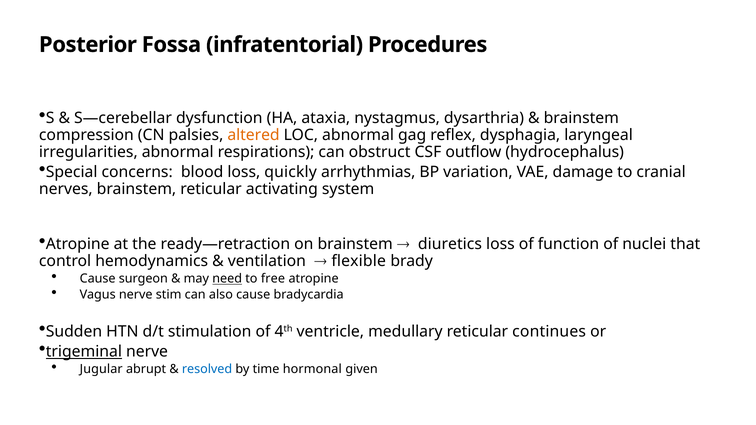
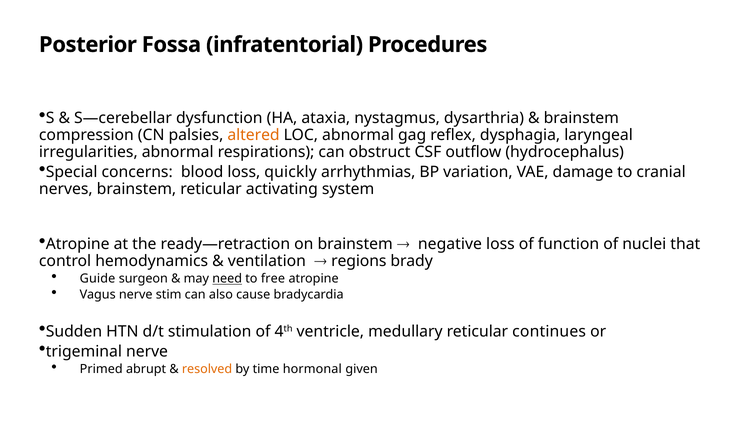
diuretics: diuretics -> negative
flexible: flexible -> regions
Cause at (98, 279): Cause -> Guide
trigeminal underline: present -> none
Jugular: Jugular -> Primed
resolved colour: blue -> orange
